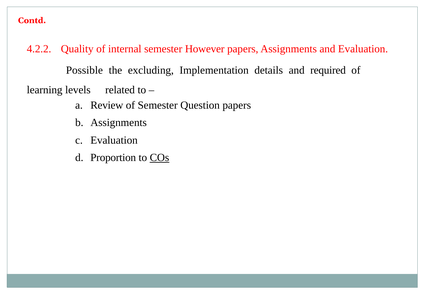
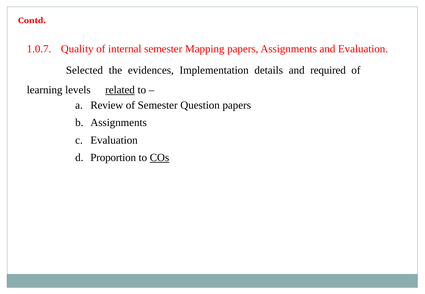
4.2.2: 4.2.2 -> 1.0.7
However: However -> Mapping
Possible: Possible -> Selected
excluding: excluding -> evidences
related underline: none -> present
